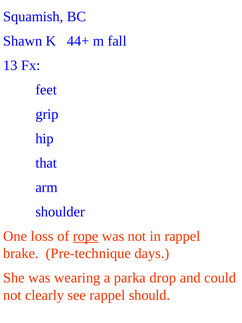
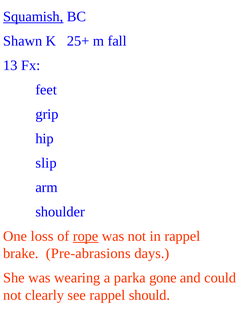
Squamish underline: none -> present
44+: 44+ -> 25+
that: that -> slip
Pre-technique: Pre-technique -> Pre-abrasions
drop: drop -> gone
